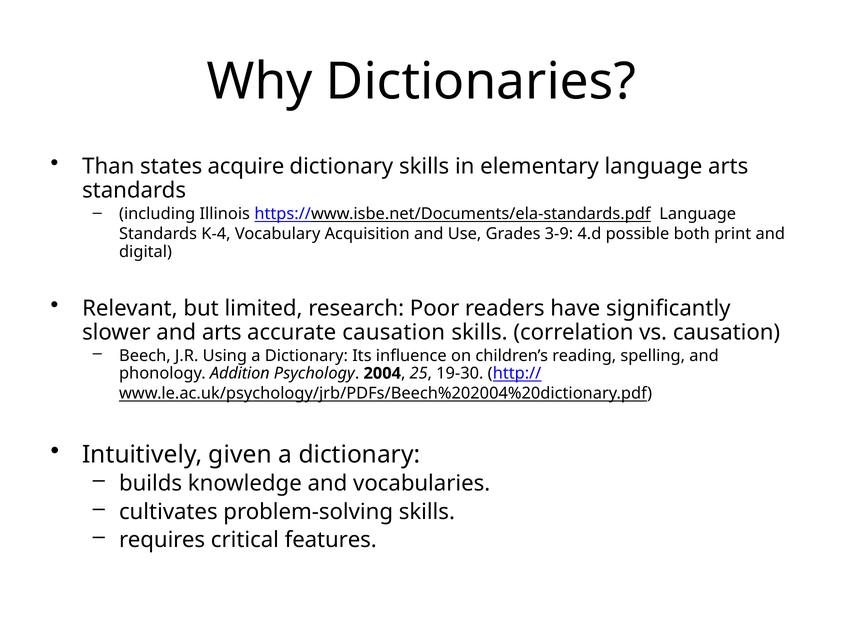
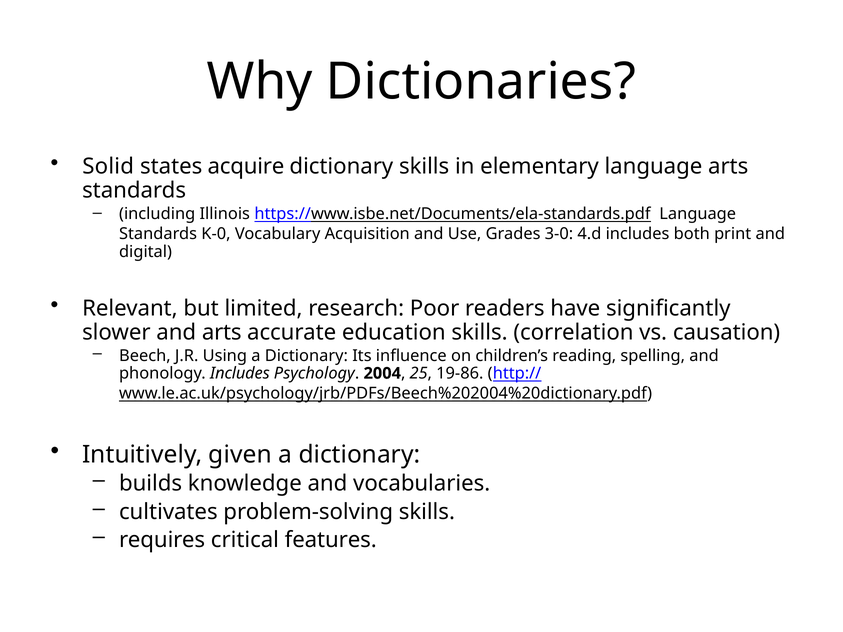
Than: Than -> Solid
K-4: K-4 -> K-0
3-9: 3-9 -> 3-0
4.d possible: possible -> includes
accurate causation: causation -> education
phonology Addition: Addition -> Includes
19-30: 19-30 -> 19-86
